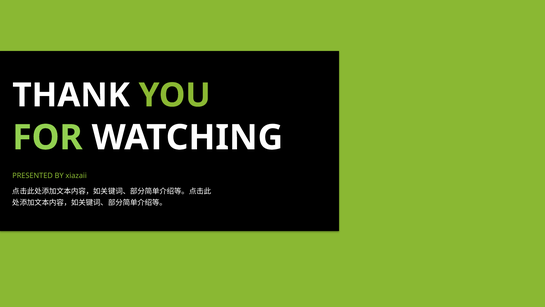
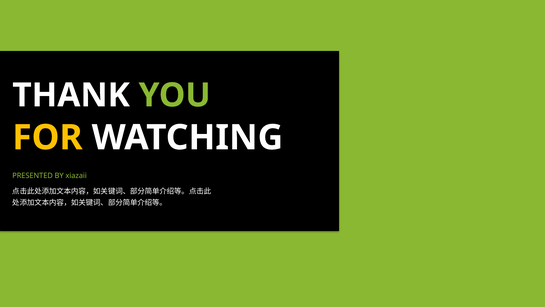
FOR colour: light green -> yellow
